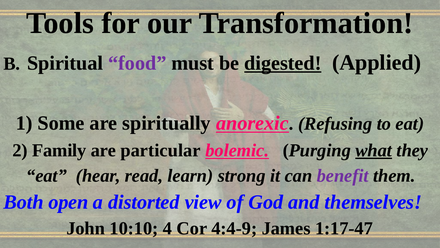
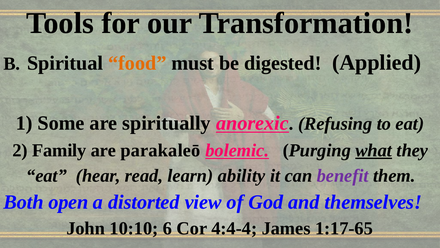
food colour: purple -> orange
digested underline: present -> none
particular: particular -> parakaleō
strong: strong -> ability
4: 4 -> 6
4:4-9: 4:4-9 -> 4:4-4
1:17-47: 1:17-47 -> 1:17-65
